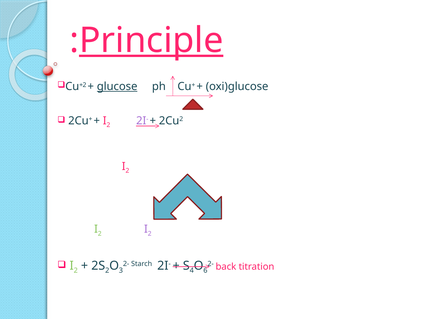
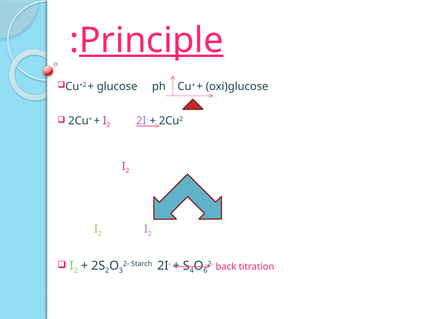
glucose underline: present -> none
